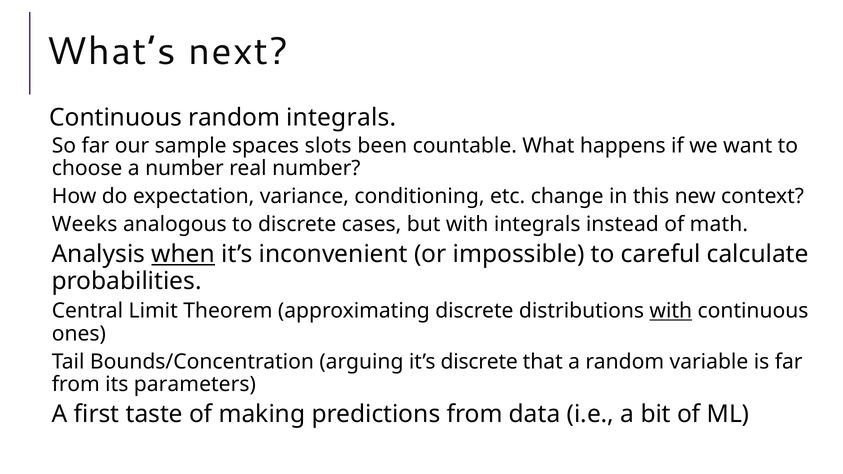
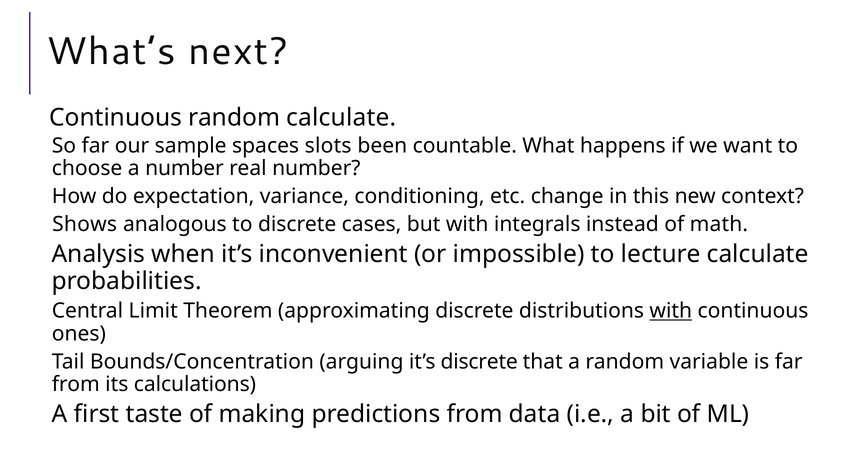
random integrals: integrals -> calculate
Weeks: Weeks -> Shows
when underline: present -> none
careful: careful -> lecture
parameters: parameters -> calculations
